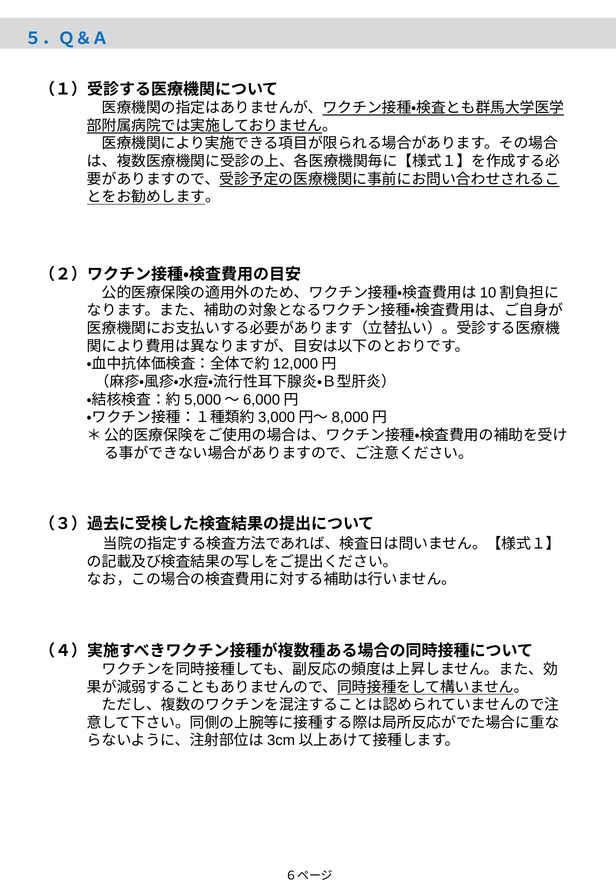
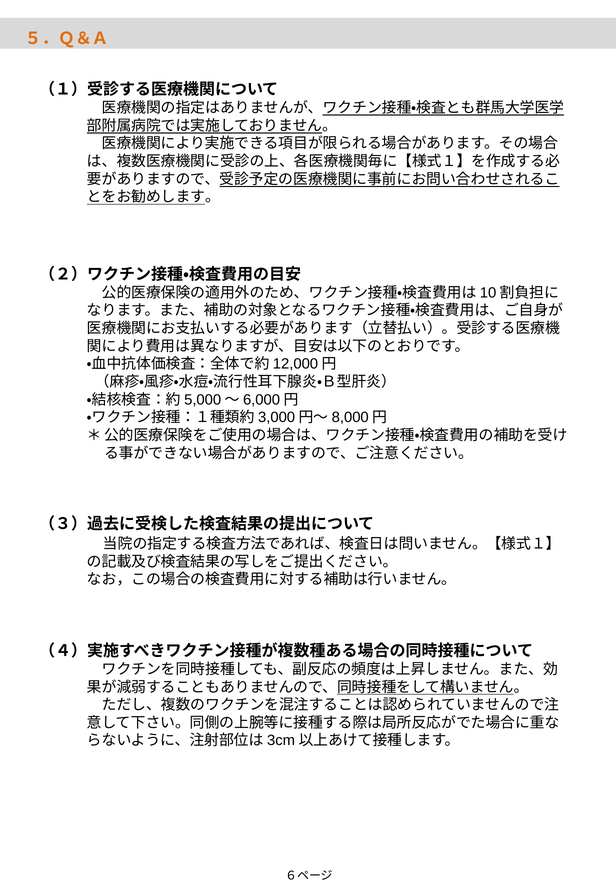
５．Ｑ＆Ａ colour: blue -> orange
